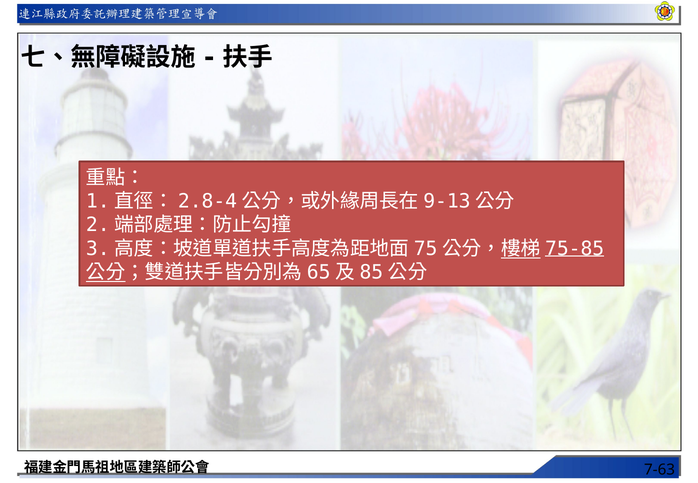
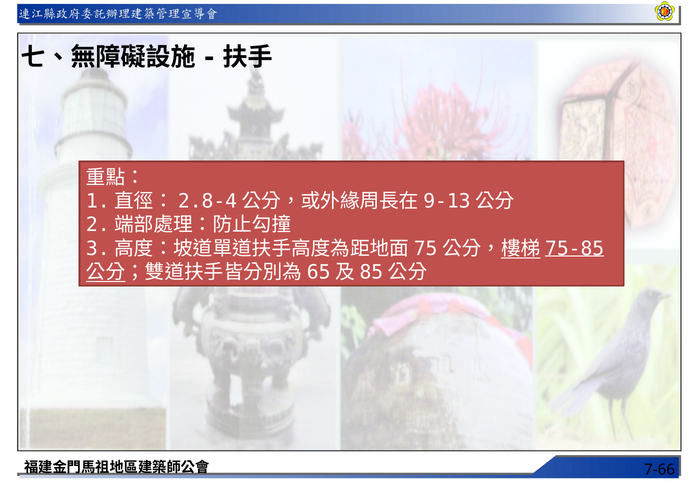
7-63: 7-63 -> 7-66
